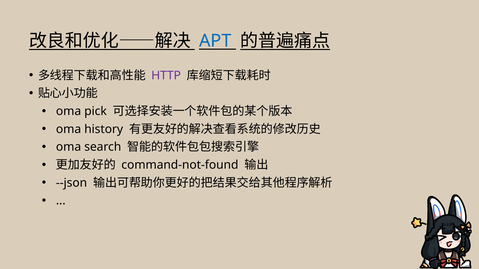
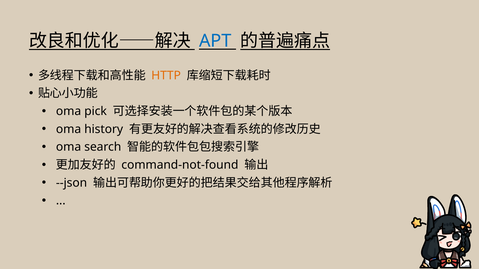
HTTP colour: purple -> orange
